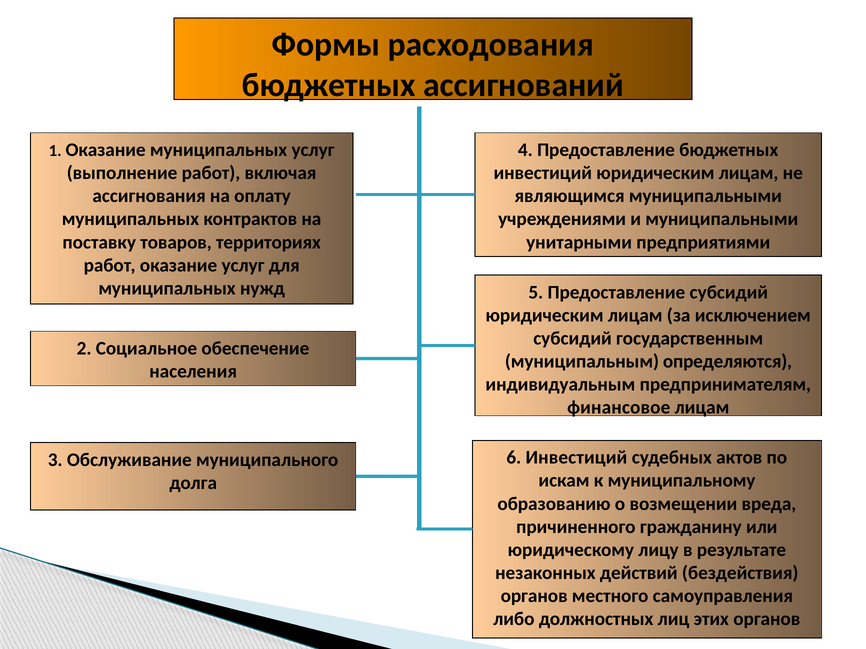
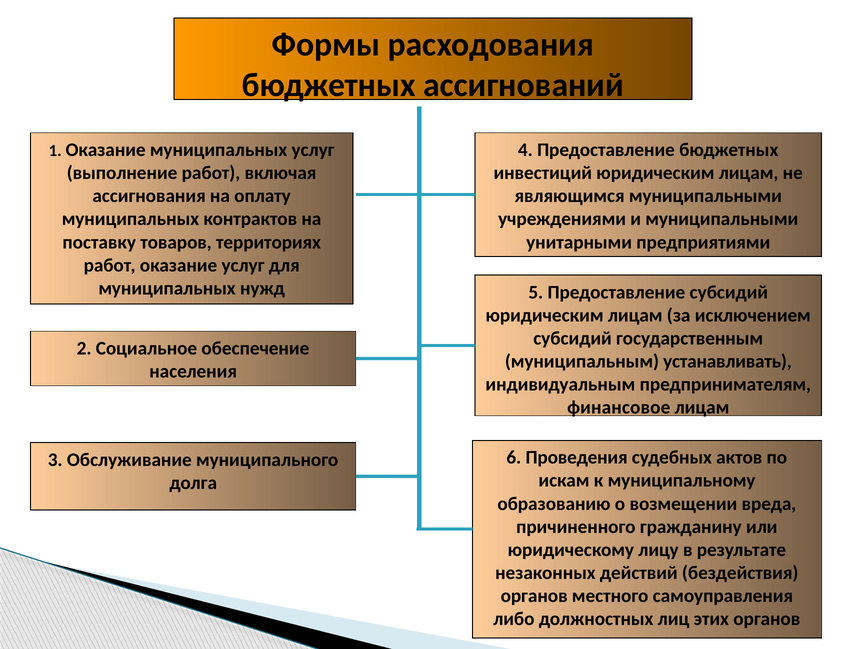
определяются: определяются -> устанавливать
6 Инвестиций: Инвестиций -> Проведения
